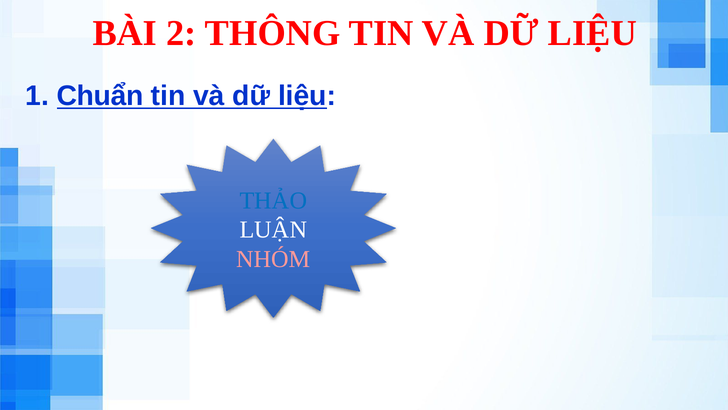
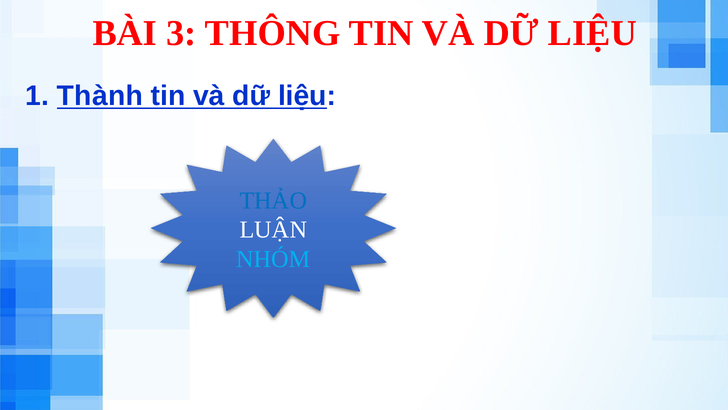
2: 2 -> 3
Chuẩn: Chuẩn -> Thành
NHÓM colour: pink -> light blue
